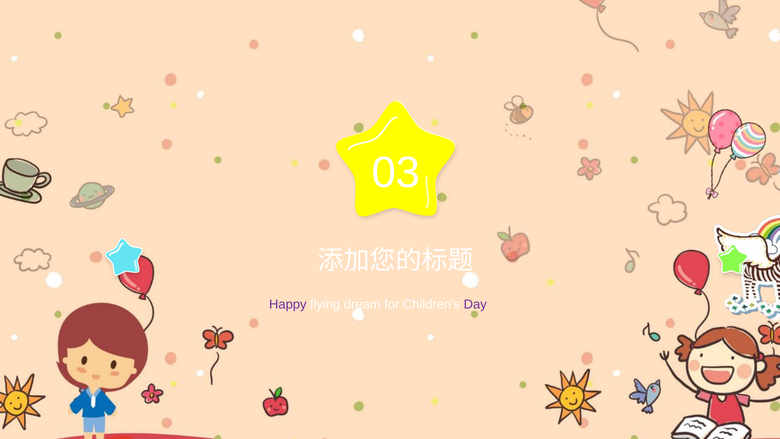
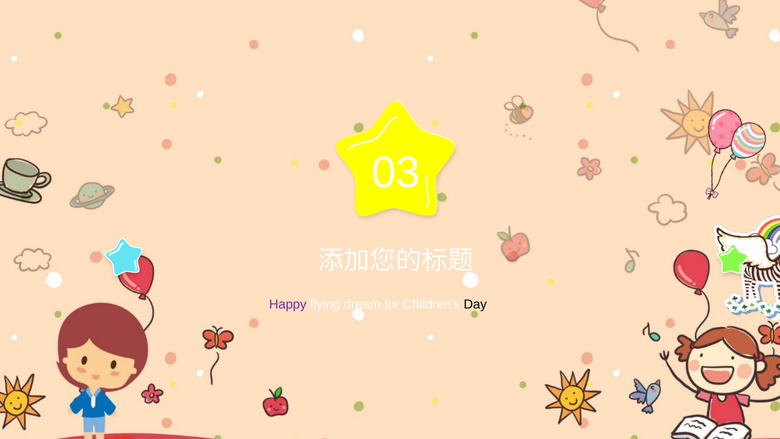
Day colour: purple -> black
